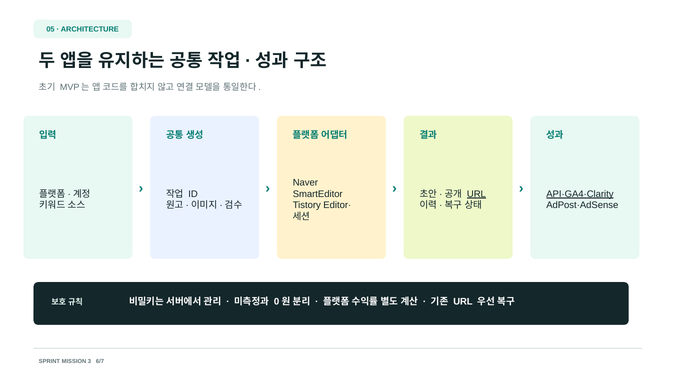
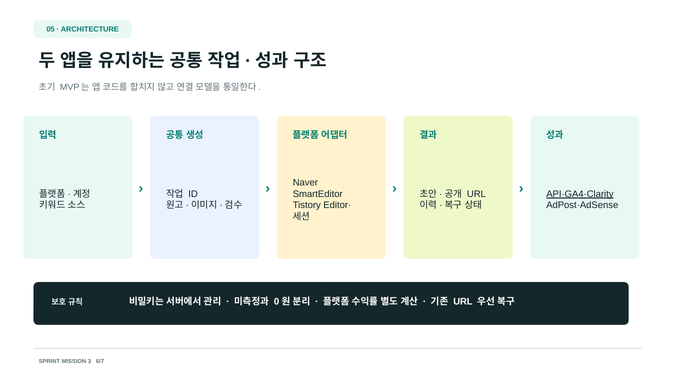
URL at (476, 194) underline: present -> none
